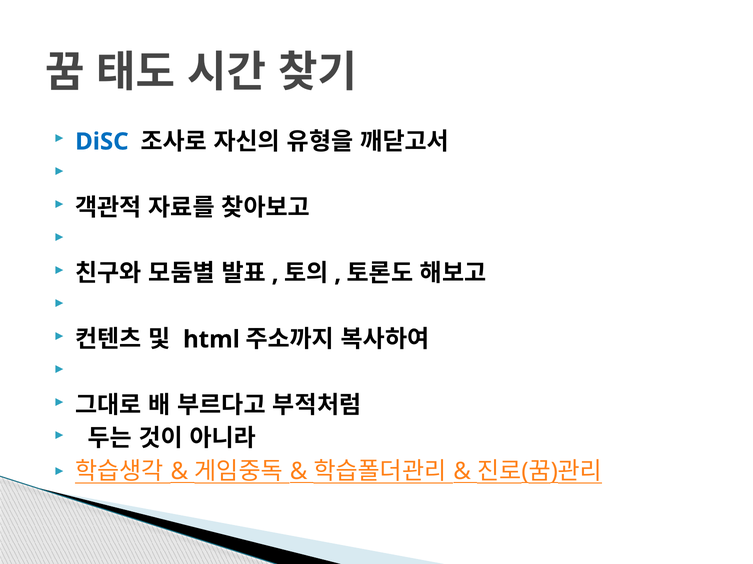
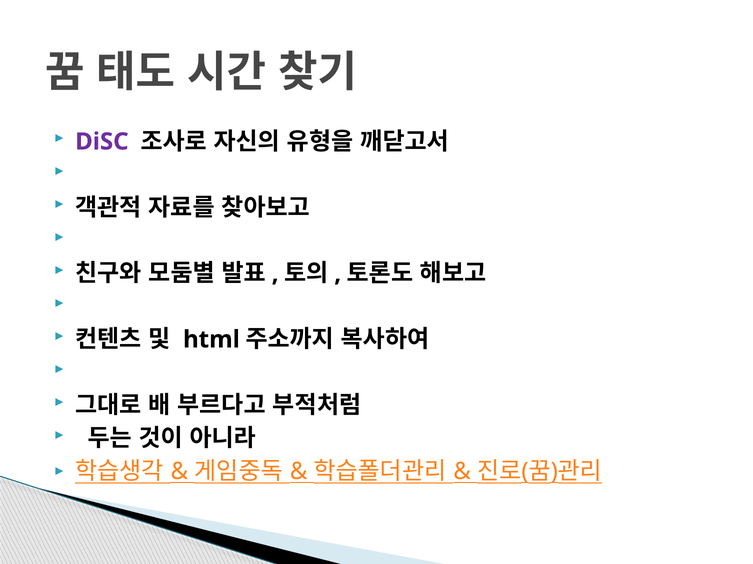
DiSC colour: blue -> purple
